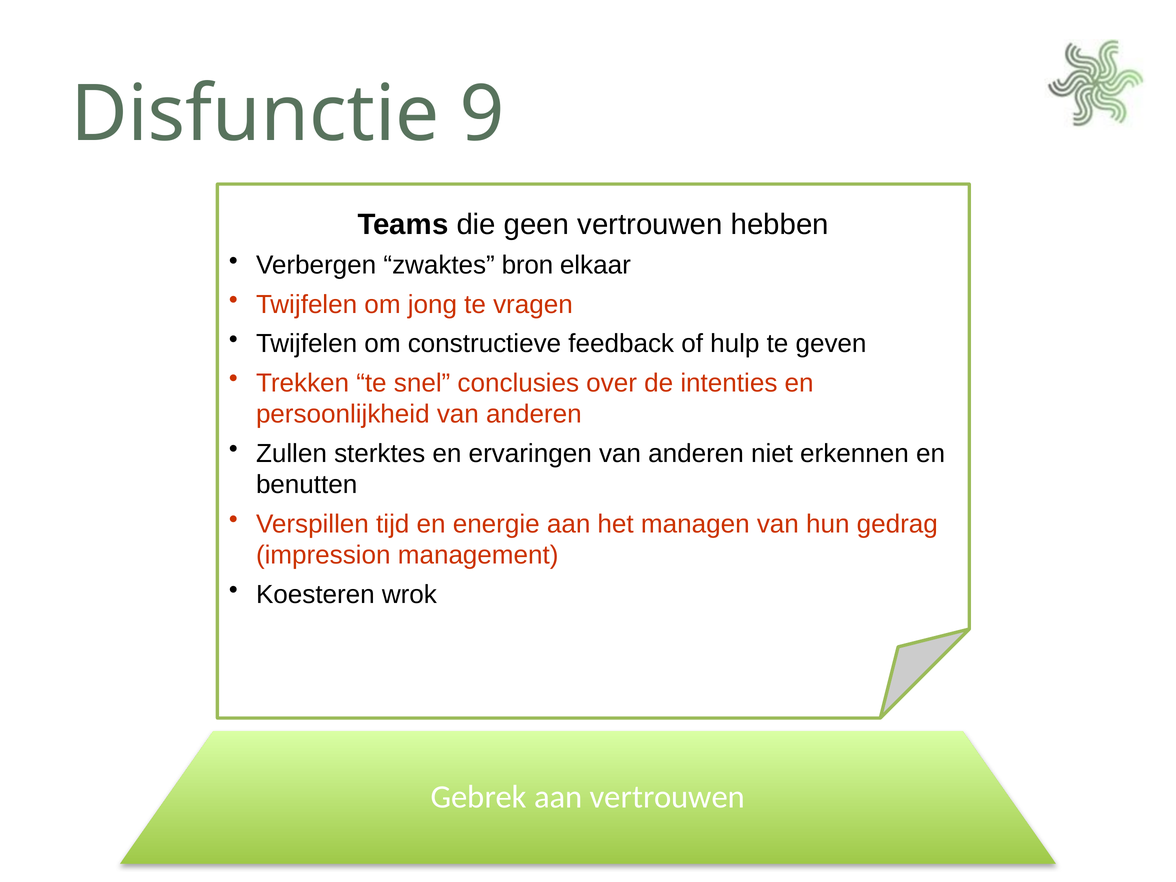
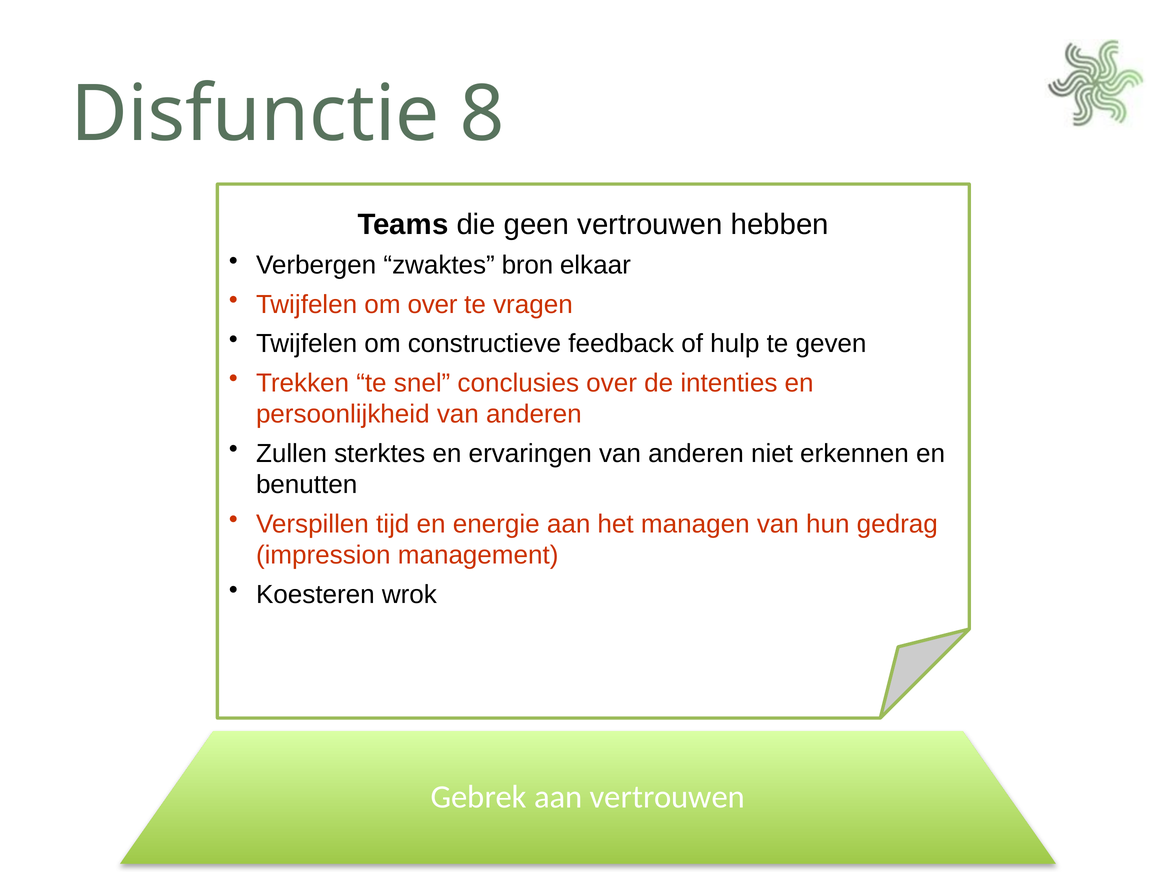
9: 9 -> 8
om jong: jong -> over
